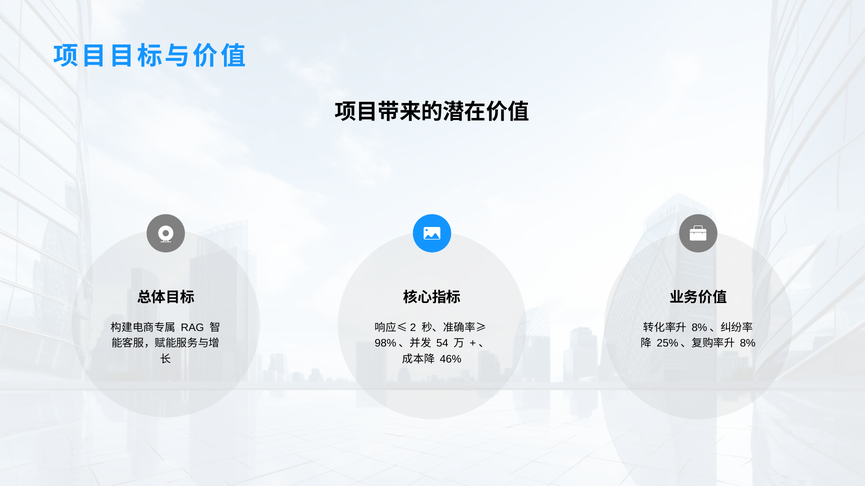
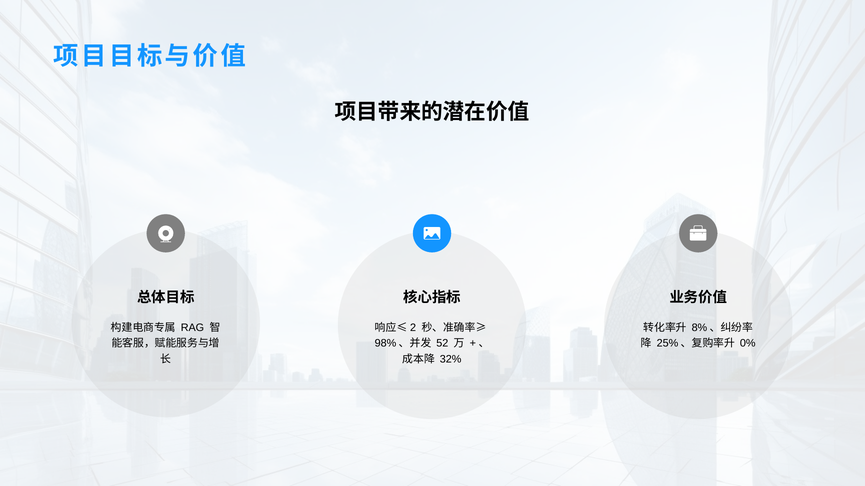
54: 54 -> 52
8%: 8% -> 0%
46%: 46% -> 32%
